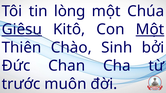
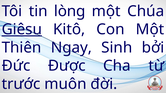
Một at (150, 29) underline: present -> none
Chào: Chào -> Ngay
Chan: Chan -> Được
